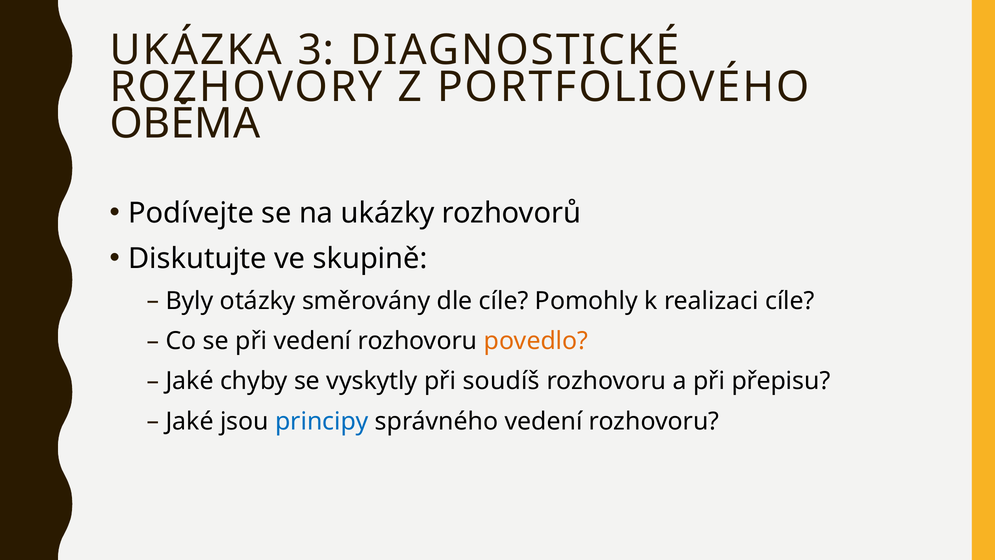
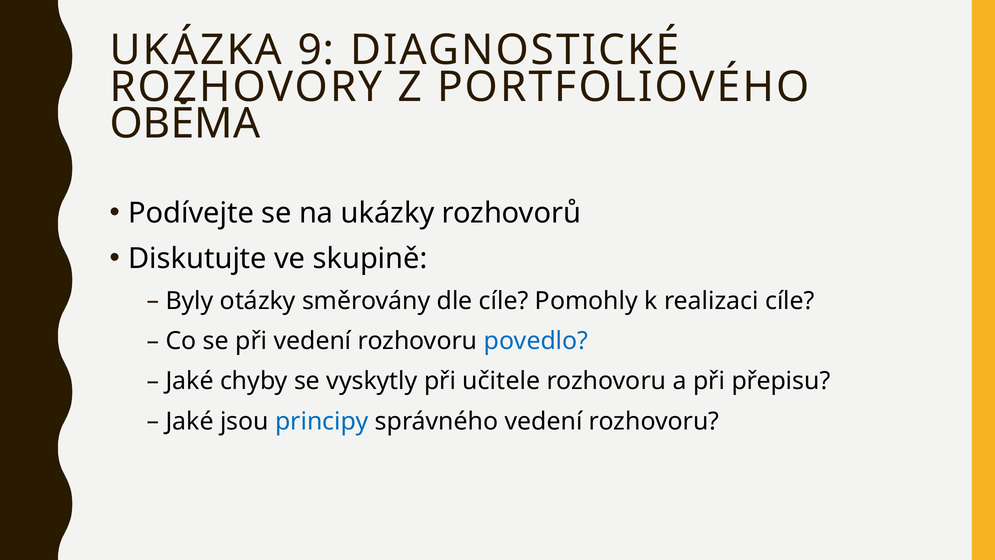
3: 3 -> 9
povedlo colour: orange -> blue
soudíš: soudíš -> učitele
